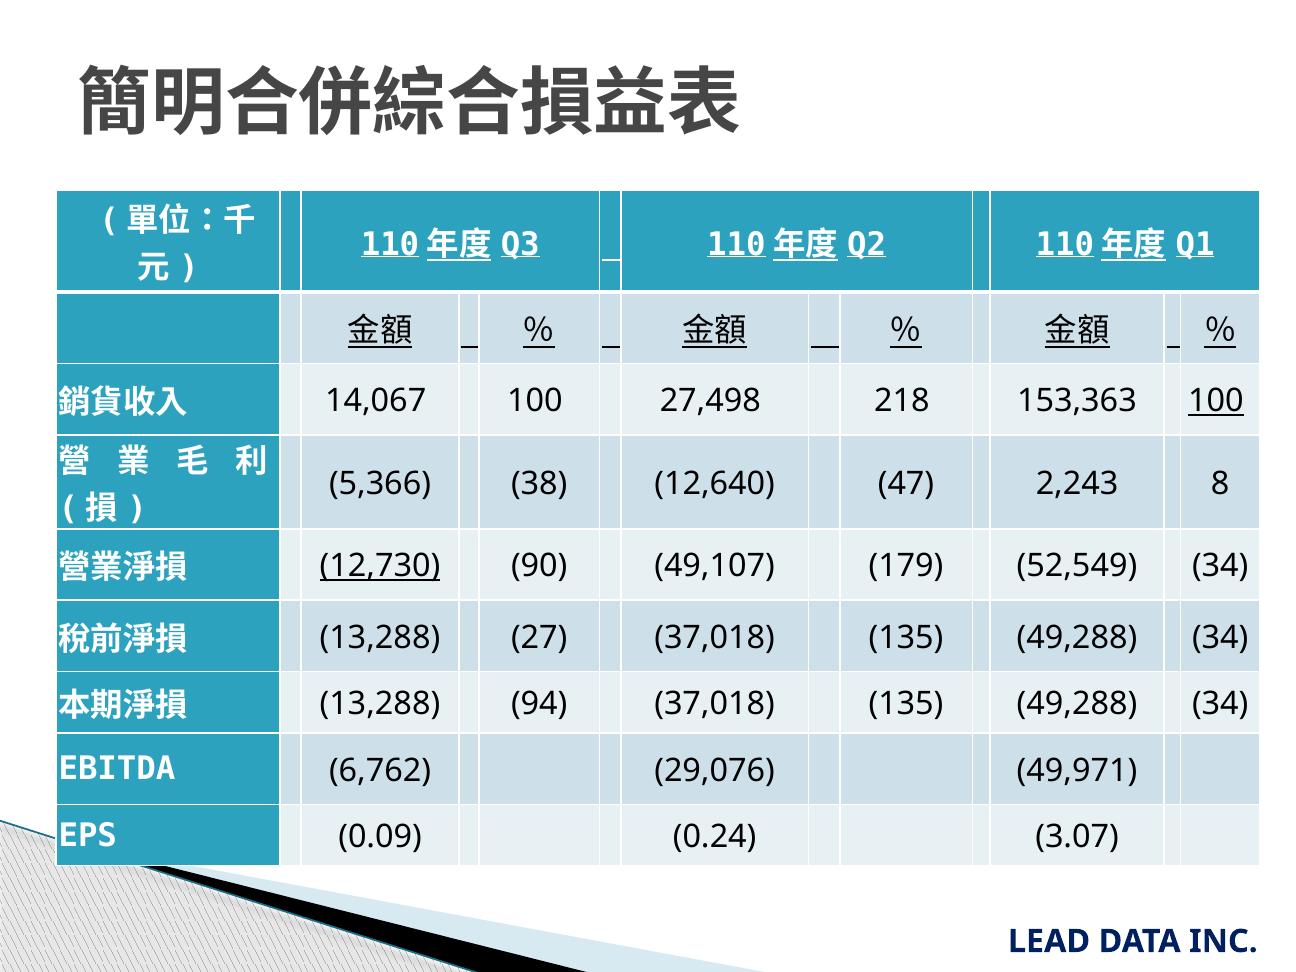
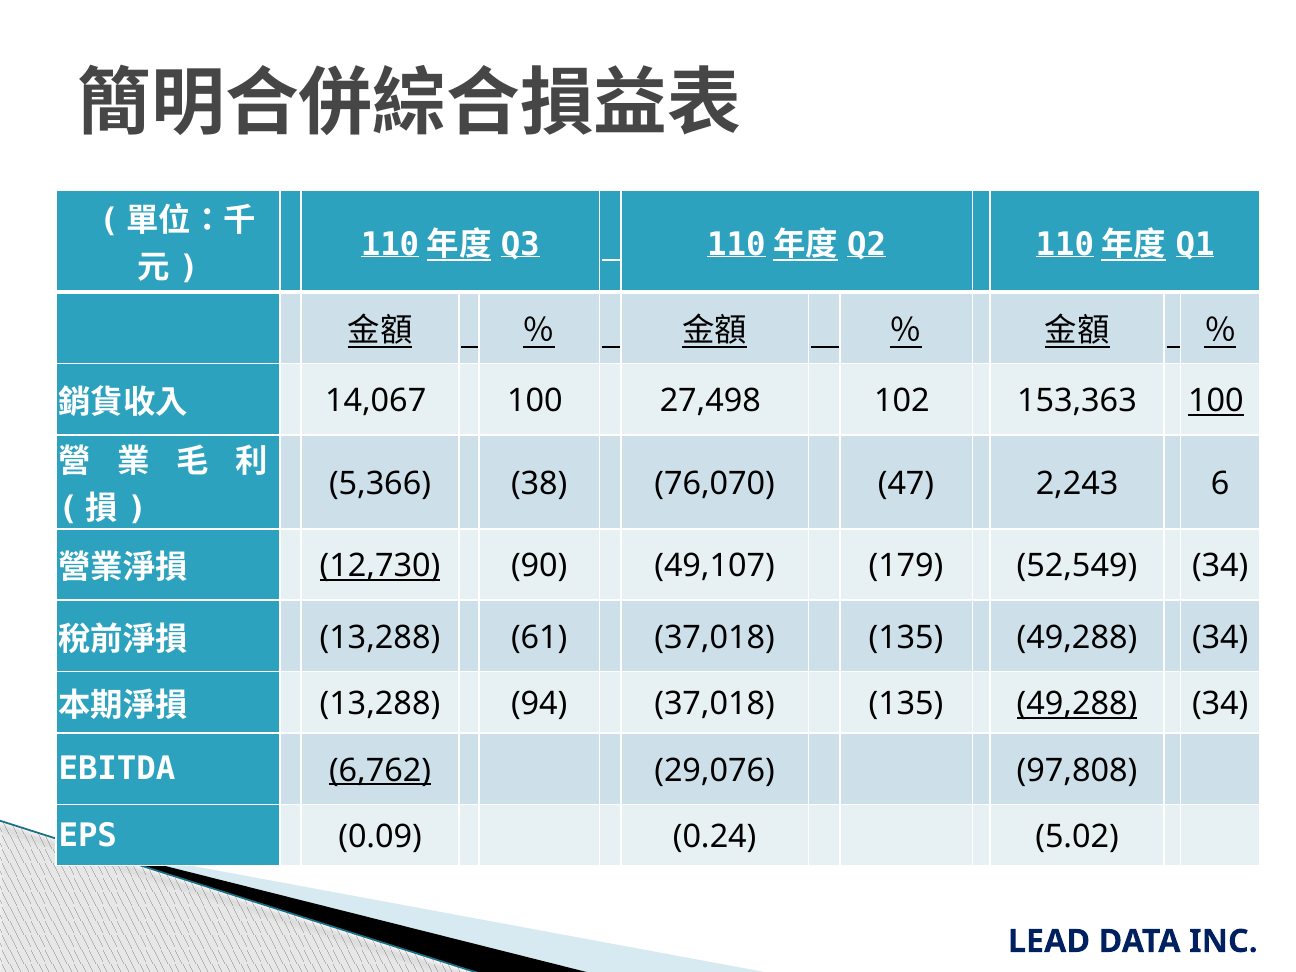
218: 218 -> 102
12,640: 12,640 -> 76,070
8: 8 -> 6
27: 27 -> 61
49,288 at (1077, 704) underline: none -> present
6,762 underline: none -> present
49,971: 49,971 -> 97,808
3.07: 3.07 -> 5.02
